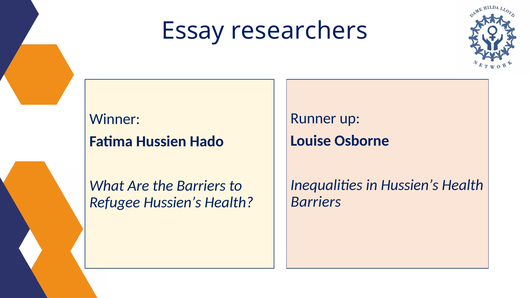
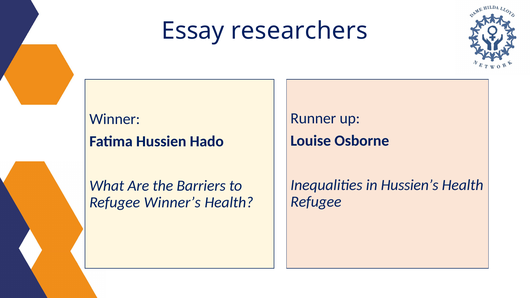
Barriers at (316, 202): Barriers -> Refugee
Refugee Hussien’s: Hussien’s -> Winner’s
